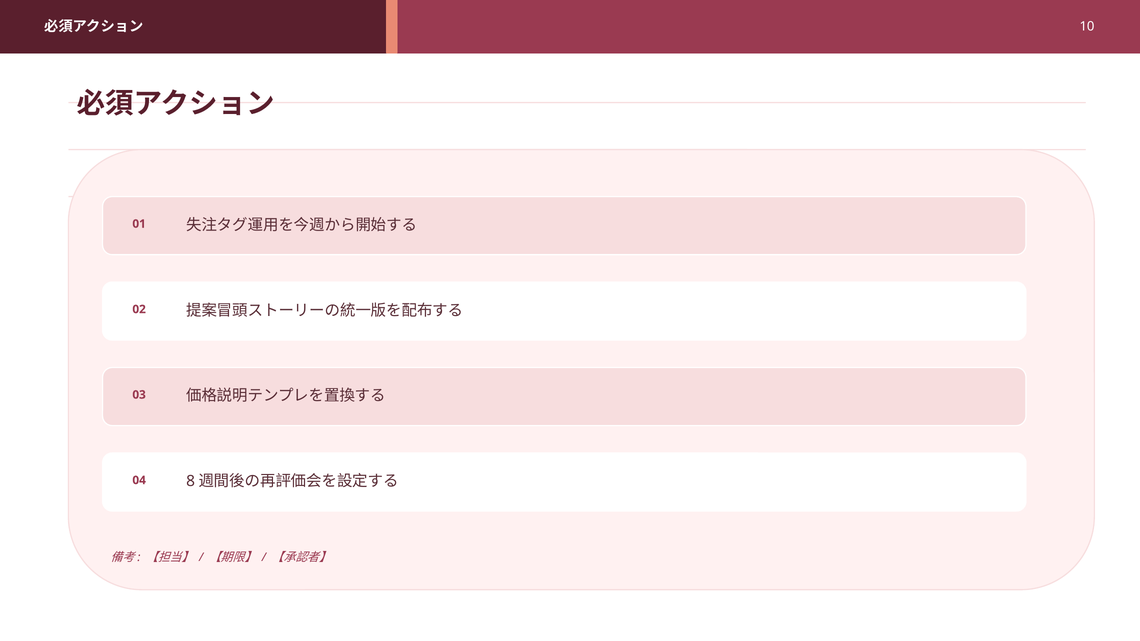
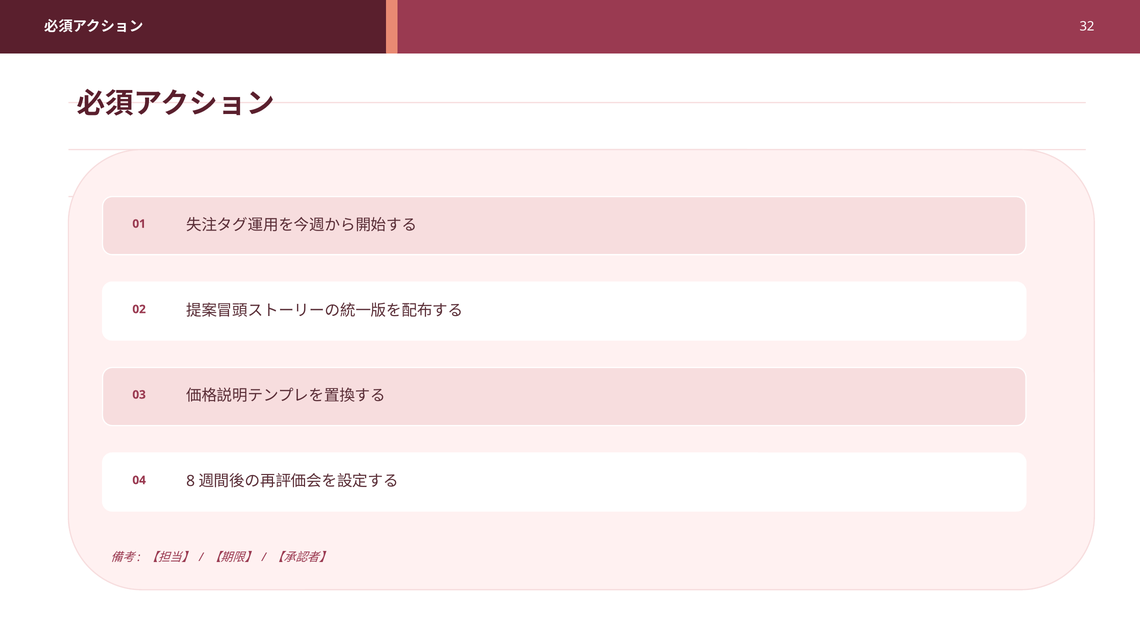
10: 10 -> 32
